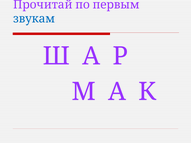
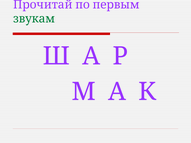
звукам colour: blue -> green
